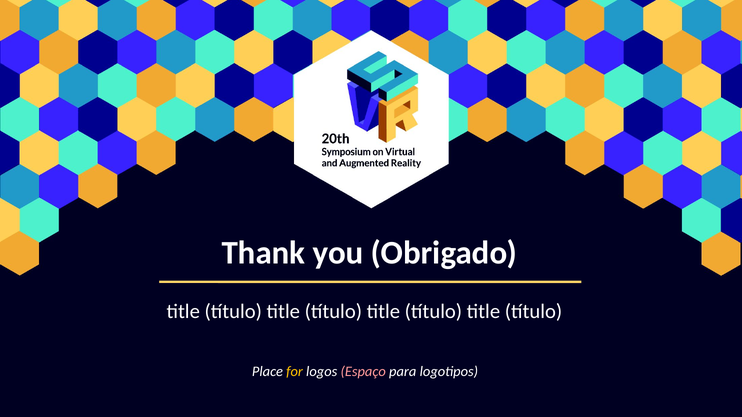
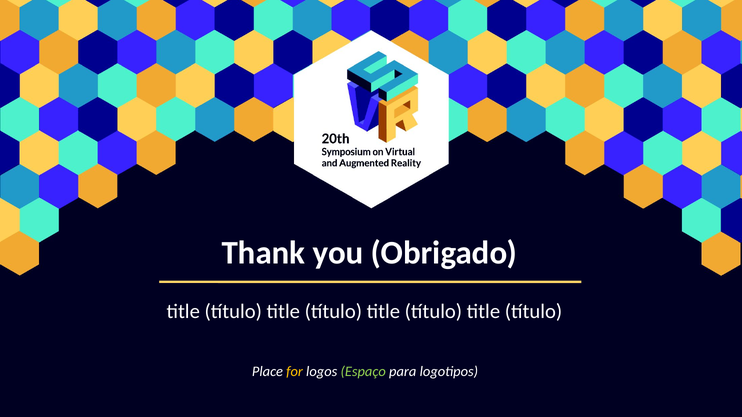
Espaço colour: pink -> light green
